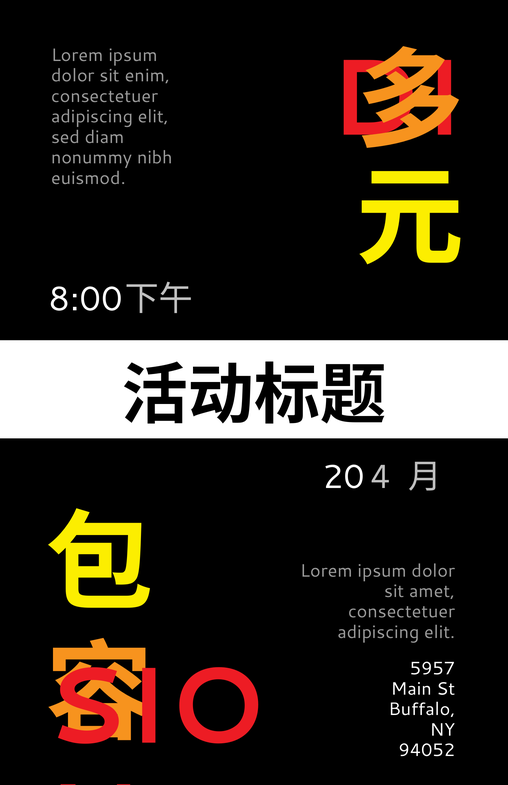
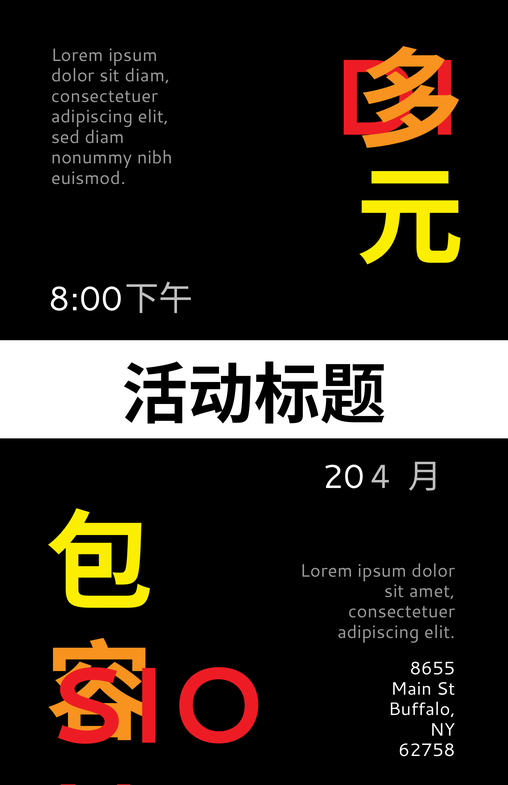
sit enim: enim -> diam
5957: 5957 -> 8655
94052: 94052 -> 62758
